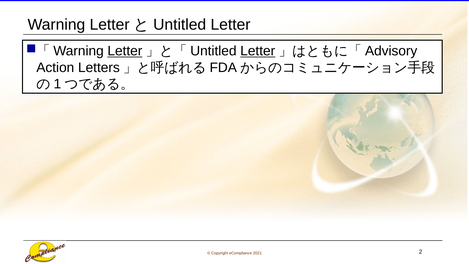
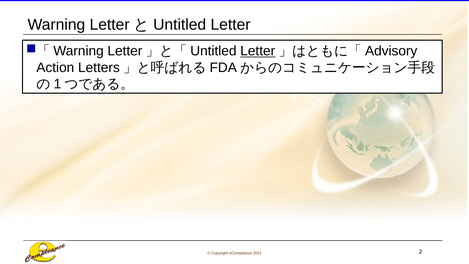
Letter at (125, 51) underline: present -> none
